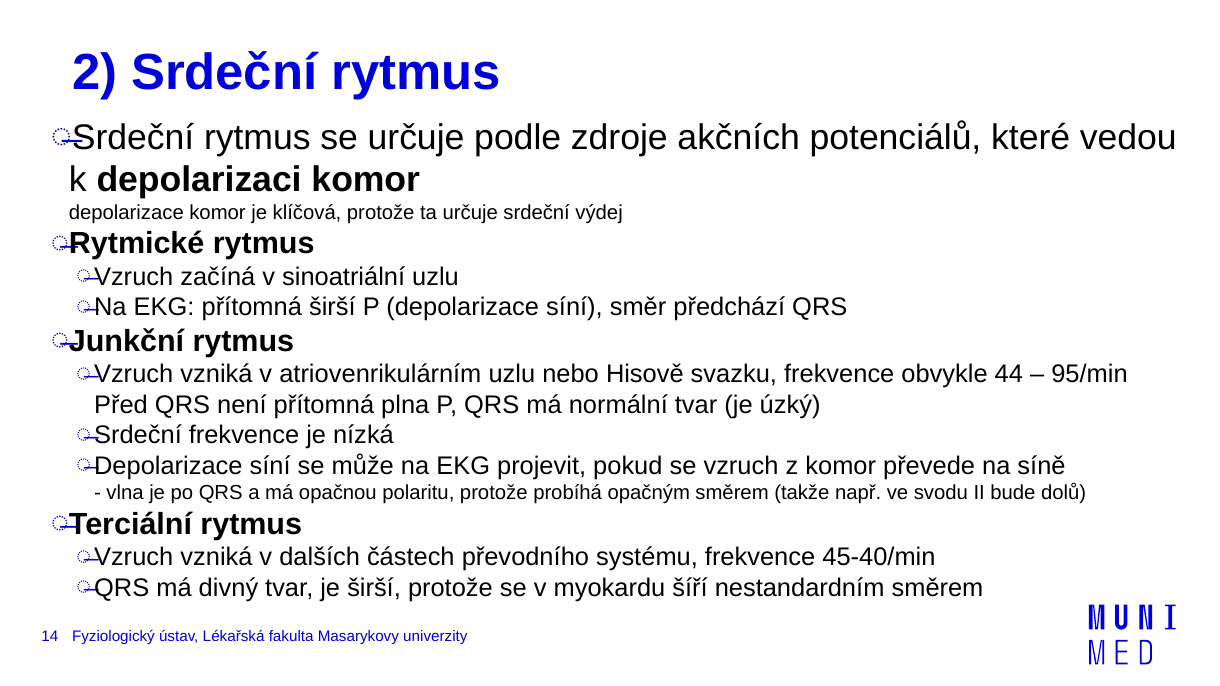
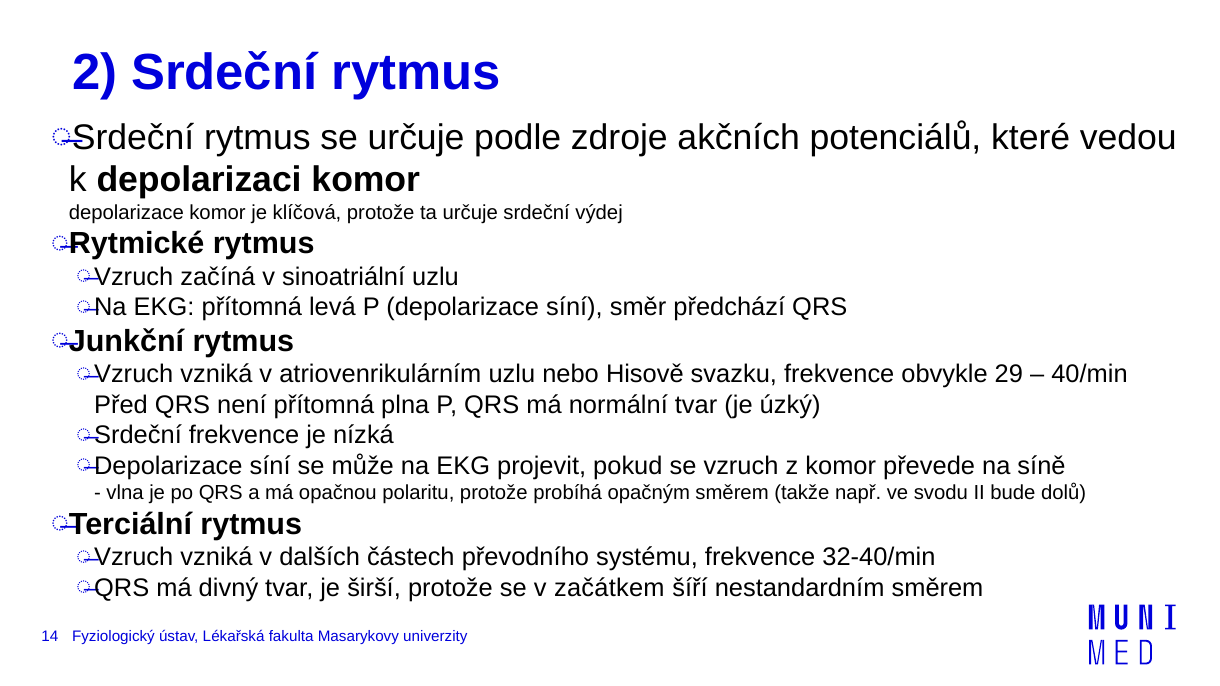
přítomná širší: širší -> levá
44: 44 -> 29
95/min: 95/min -> 40/min
45-40/min: 45-40/min -> 32-40/min
myokardu: myokardu -> začátkem
